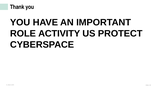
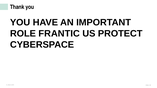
ACTIVITY: ACTIVITY -> FRANTIC
